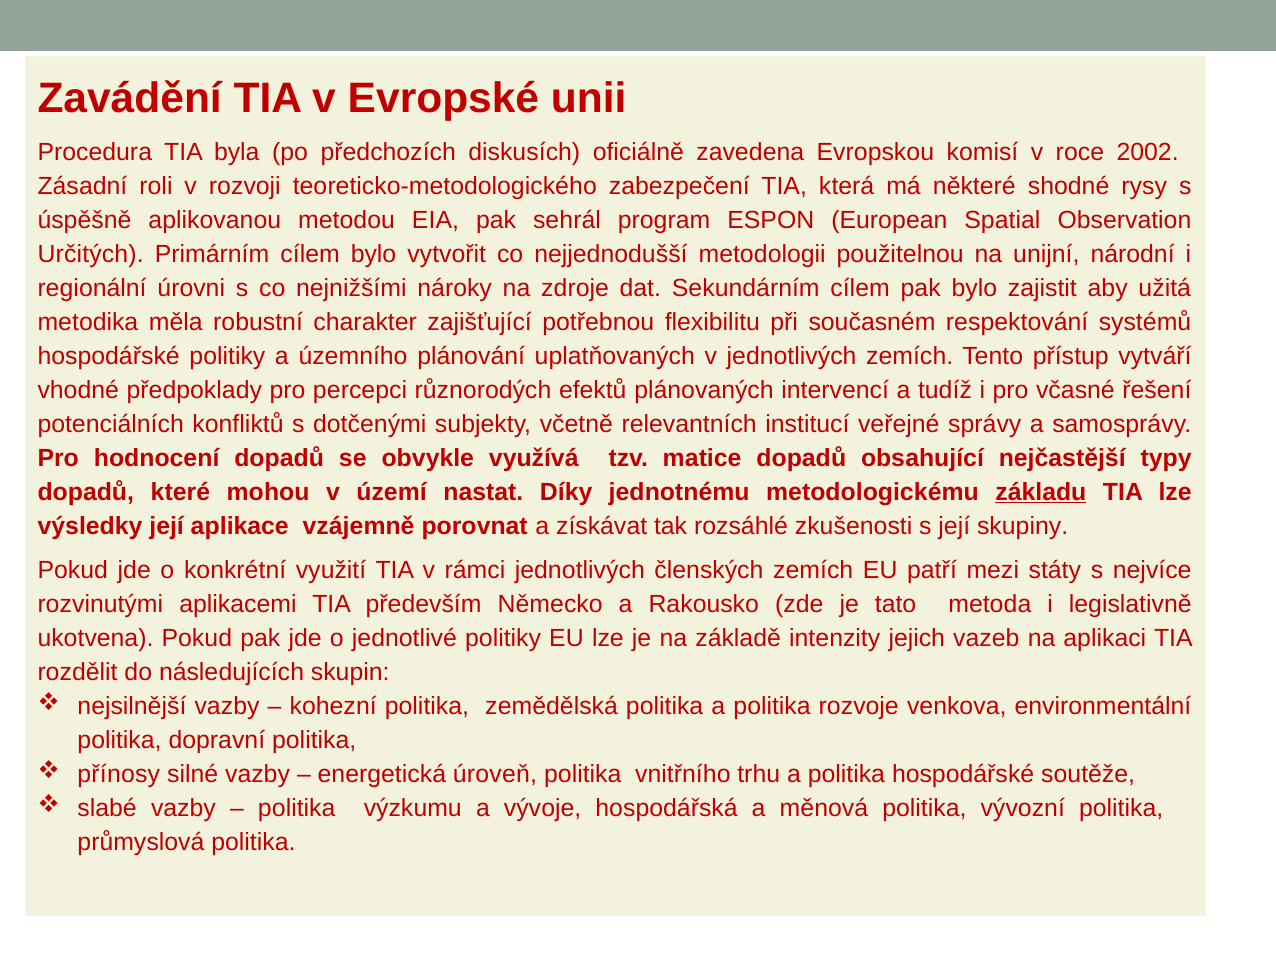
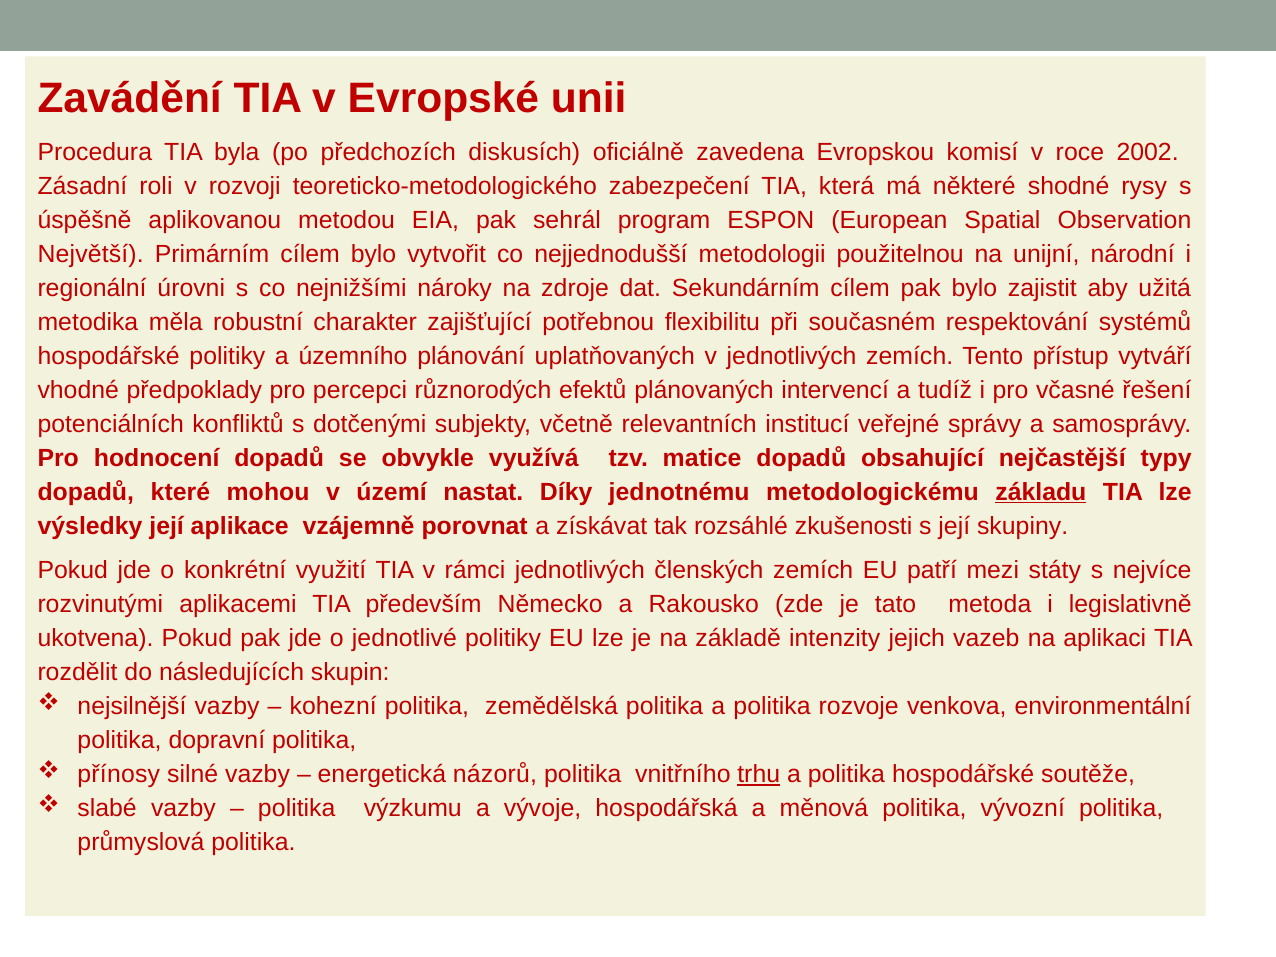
Určitých: Určitých -> Největší
úroveň: úroveň -> názorů
trhu underline: none -> present
